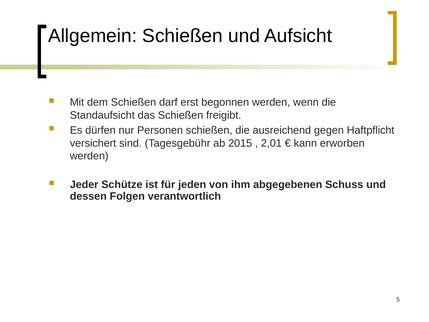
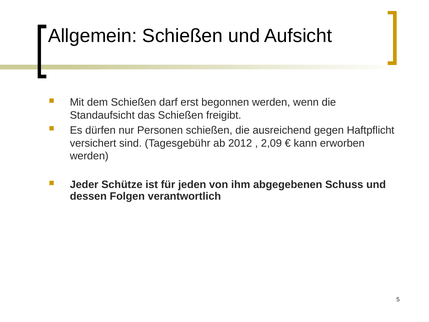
2015: 2015 -> 2012
2,01: 2,01 -> 2,09
